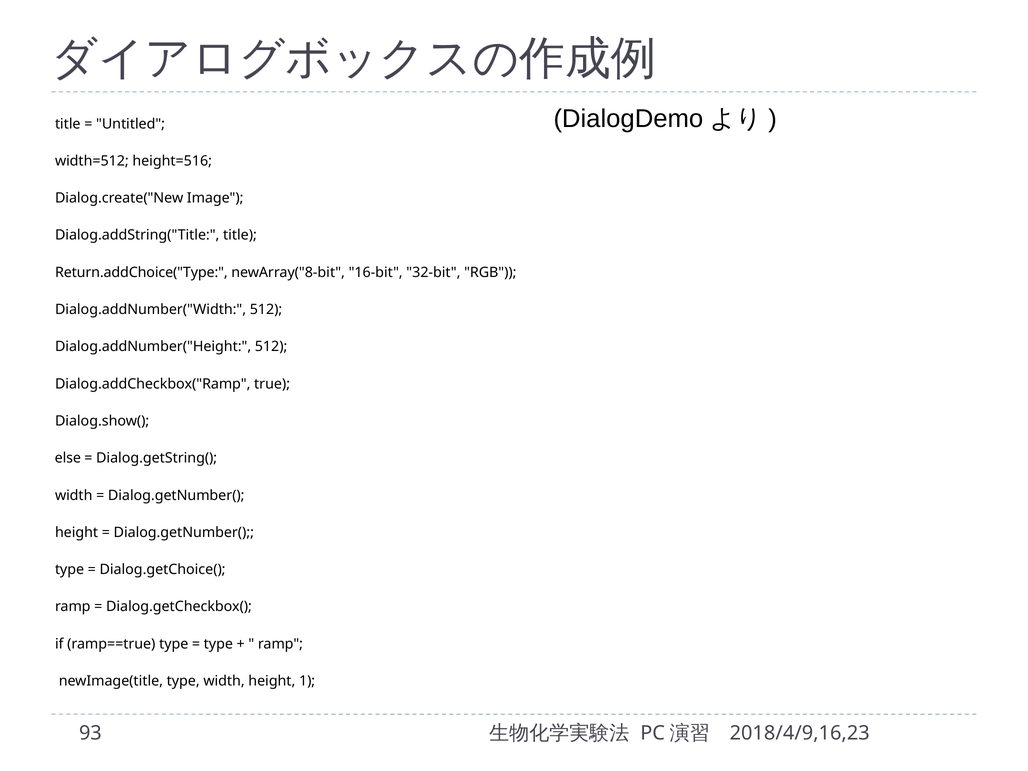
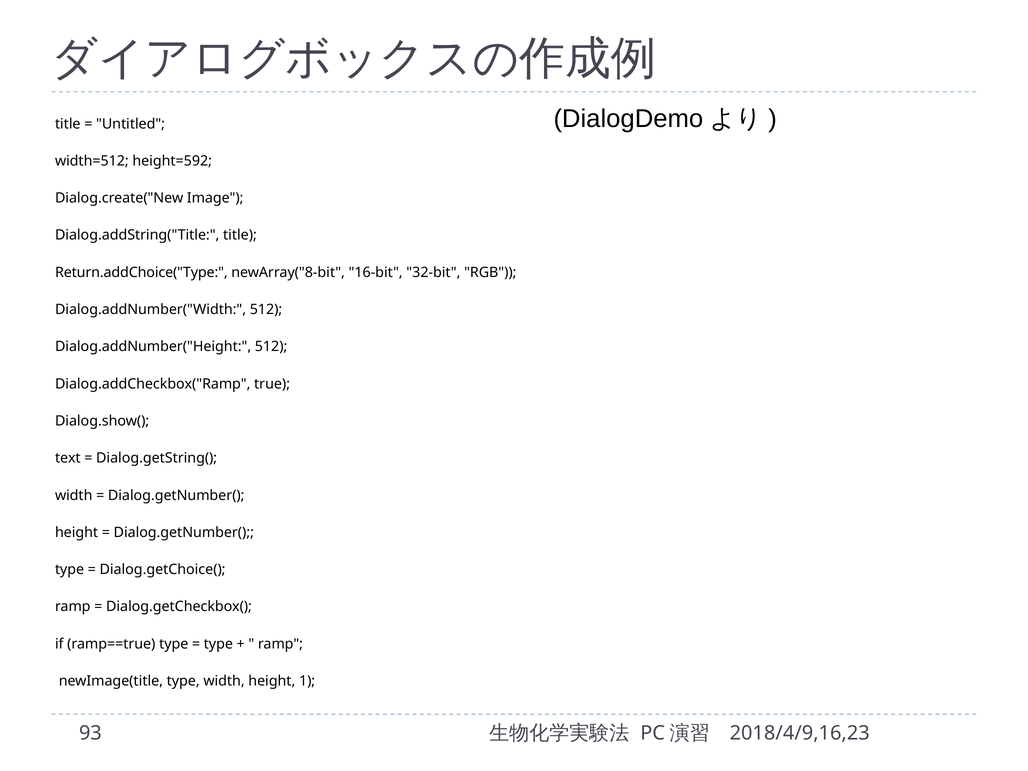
height=516: height=516 -> height=592
else: else -> text
